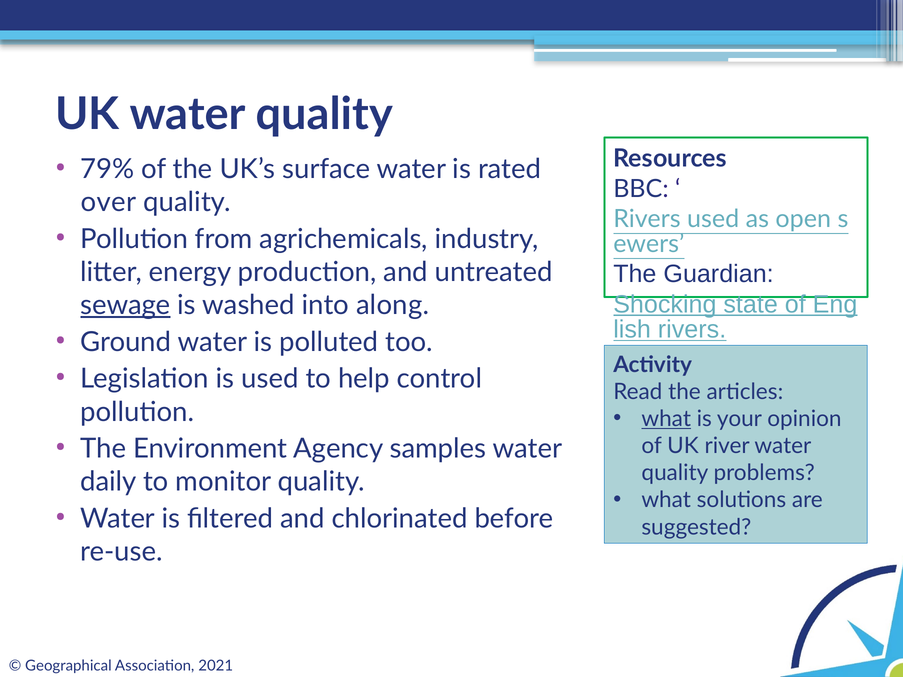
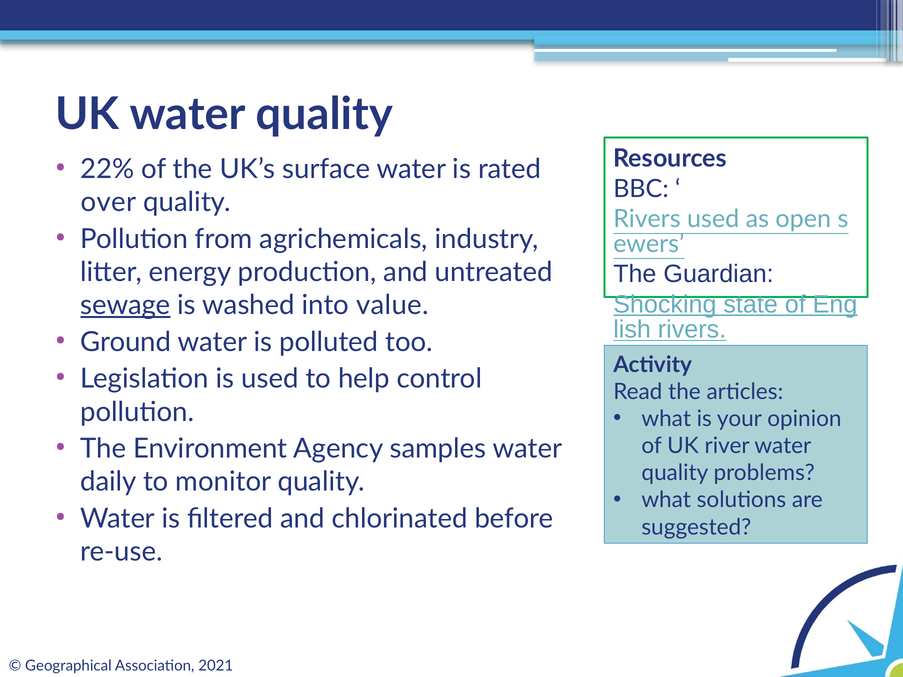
79%: 79% -> 22%
along: along -> value
what at (666, 419) underline: present -> none
